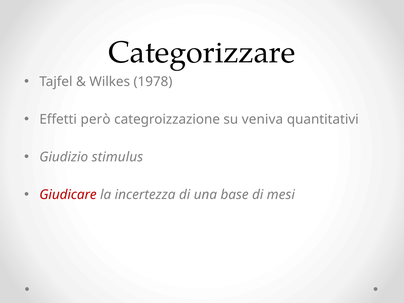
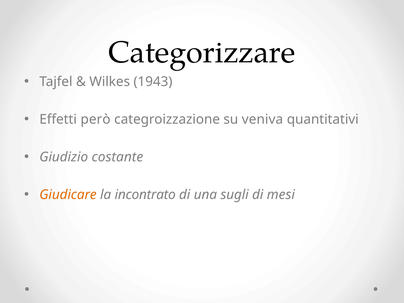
1978: 1978 -> 1943
stimulus: stimulus -> costante
Giudicare colour: red -> orange
incertezza: incertezza -> incontrato
base: base -> sugli
